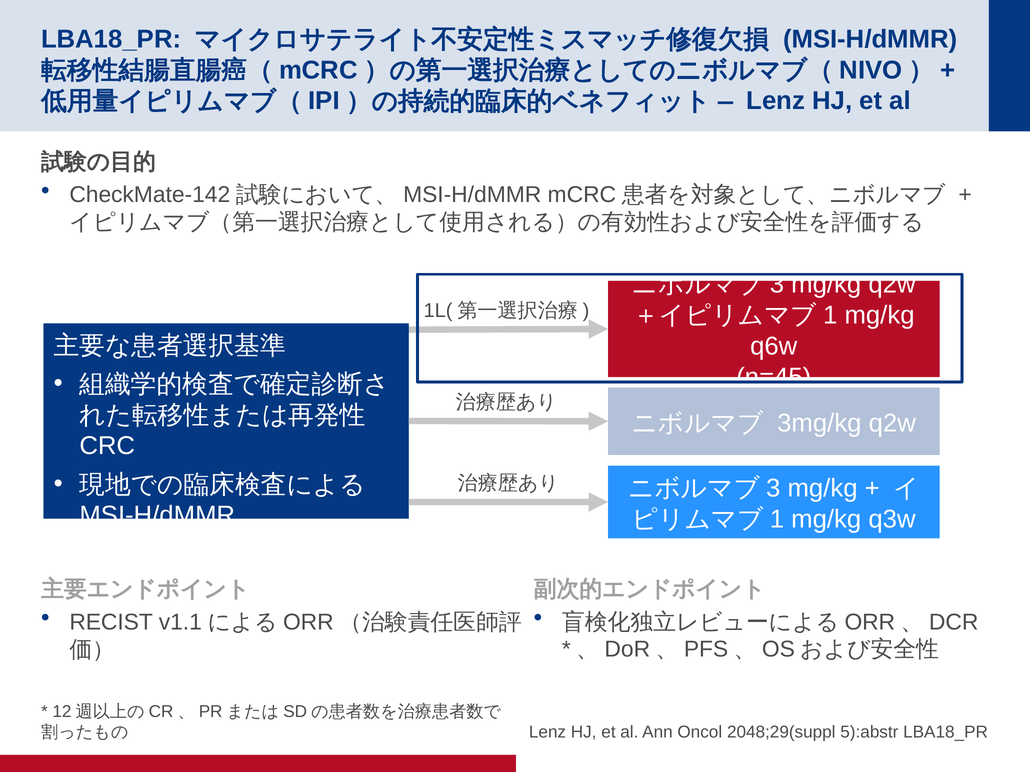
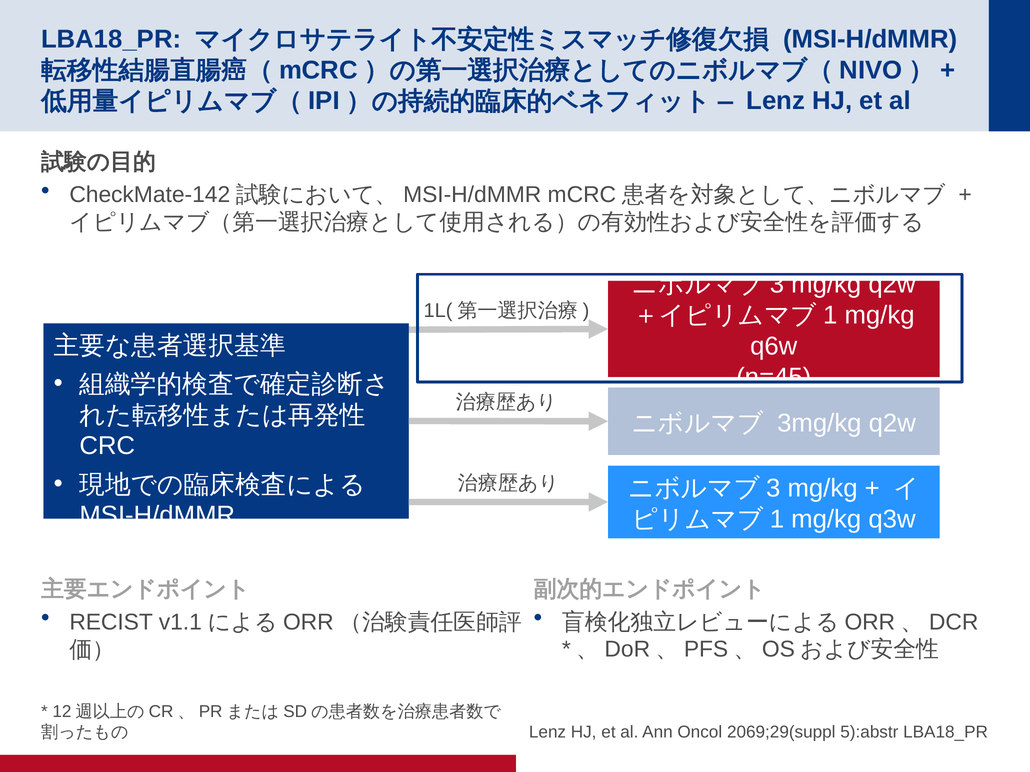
2048;29(suppl: 2048;29(suppl -> 2069;29(suppl
